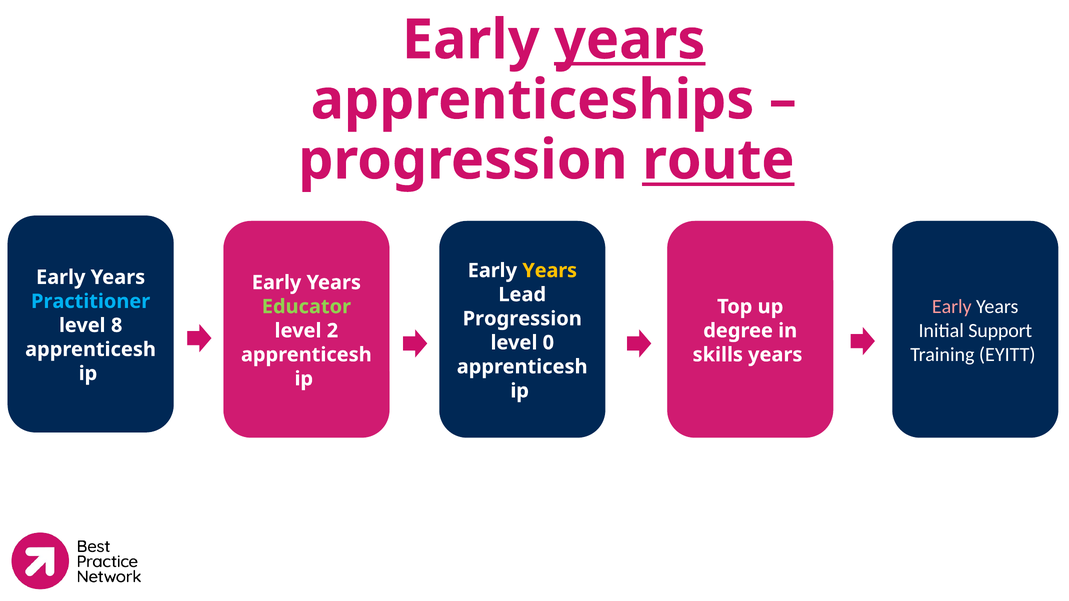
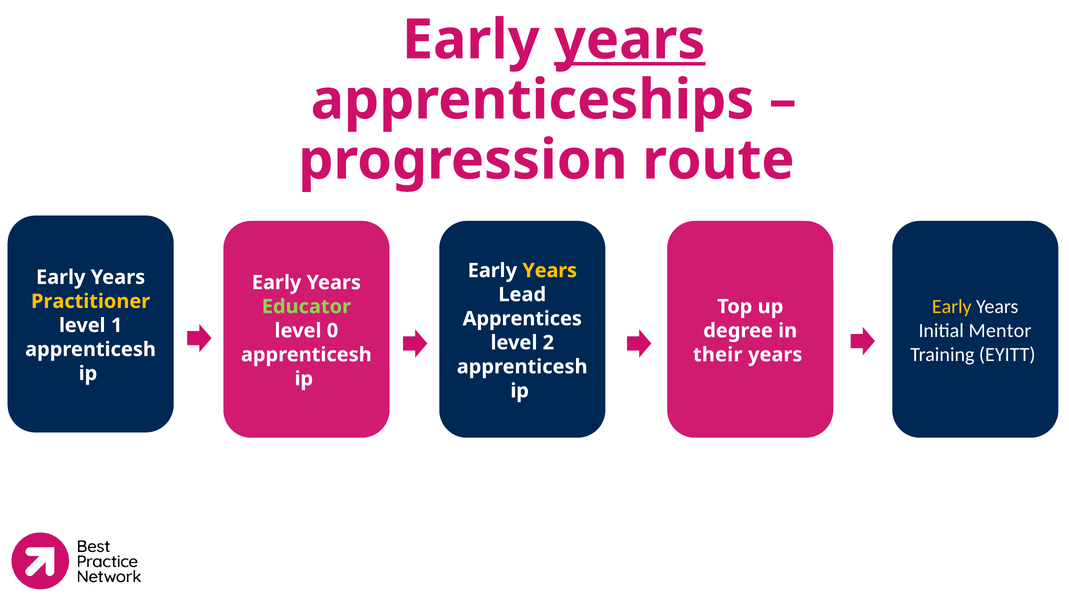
route underline: present -> none
Practitioner colour: light blue -> yellow
Early at (952, 307) colour: pink -> yellow
Progression at (522, 319): Progression -> Apprentices
8: 8 -> 1
Support: Support -> Mentor
2: 2 -> 0
0: 0 -> 2
skills: skills -> their
